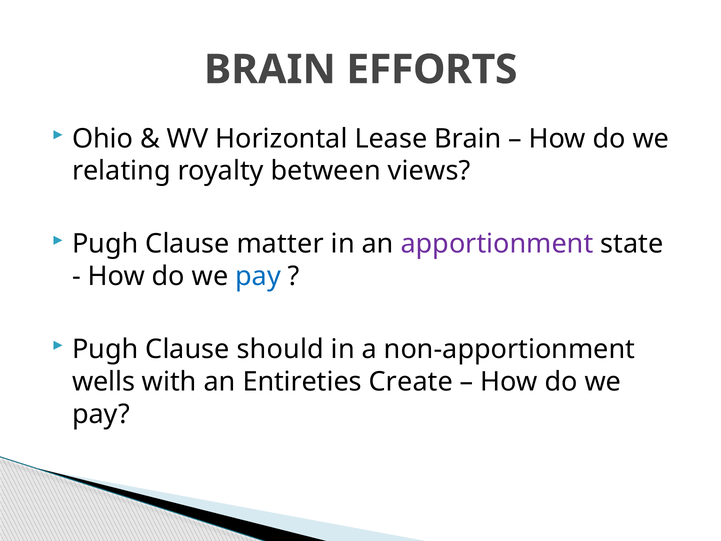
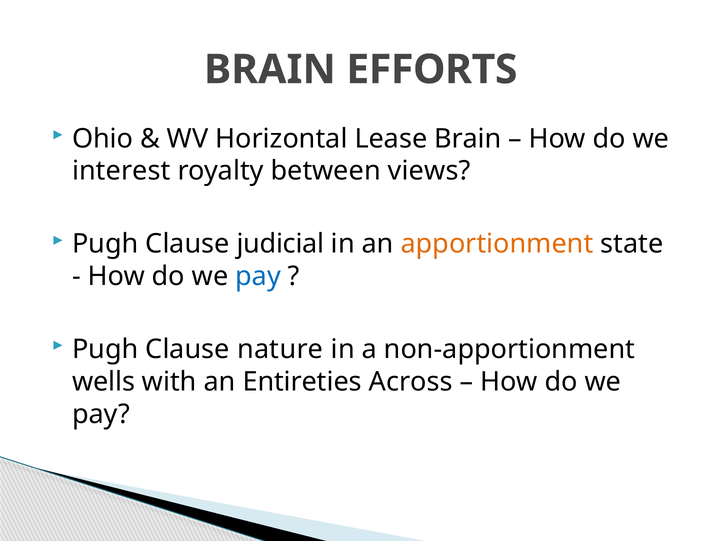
relating: relating -> interest
matter: matter -> judicial
apportionment colour: purple -> orange
should: should -> nature
Create: Create -> Across
